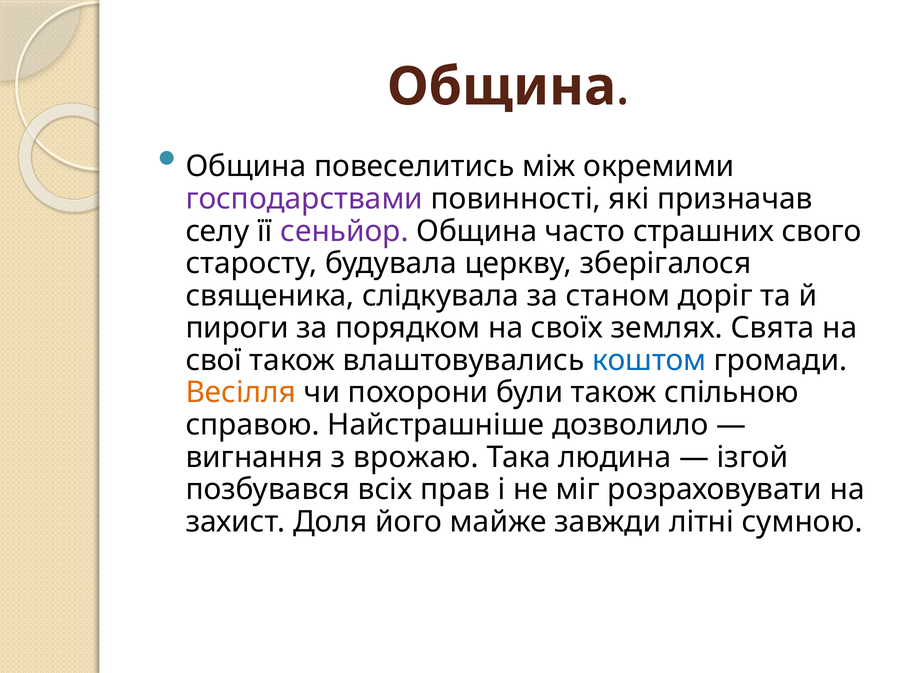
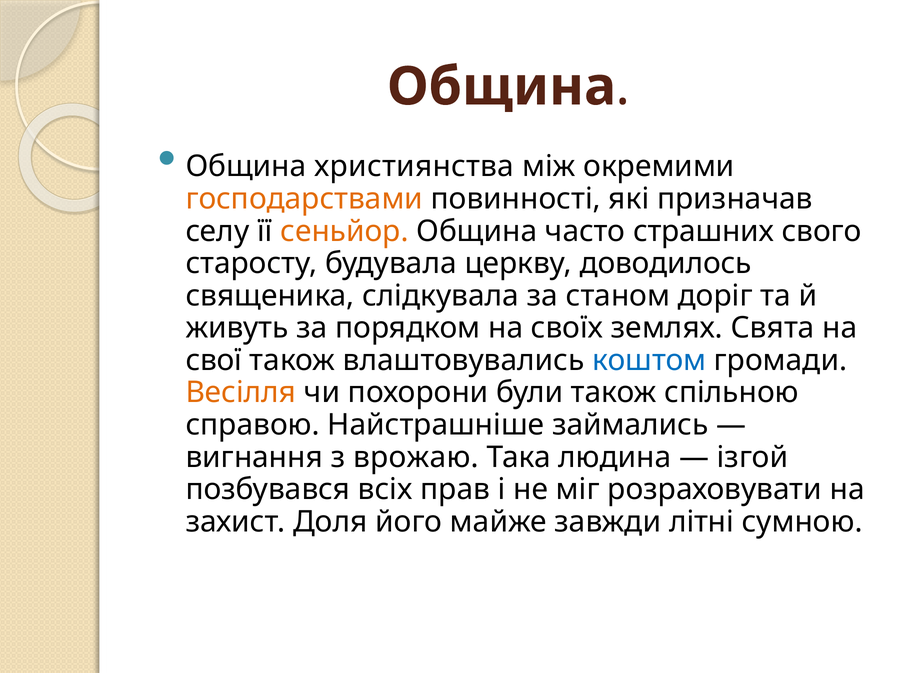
повеселитись: повеселитись -> християнства
господарствами colour: purple -> orange
сеньйор colour: purple -> orange
зберігалося: зберігалося -> доводилось
пироги: пироги -> живуть
дозволило: дозволило -> займались
